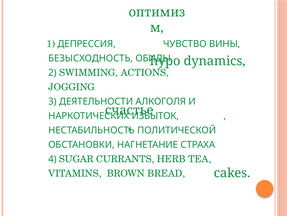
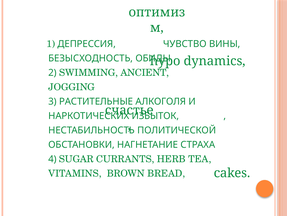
ACTIONS: ACTIONS -> ANCIENT
ДЕЯТЕЛЬНОСТИ: ДЕЯТЕЛЬНОСТИ -> РАСТИТЕЛЬНЫЕ
